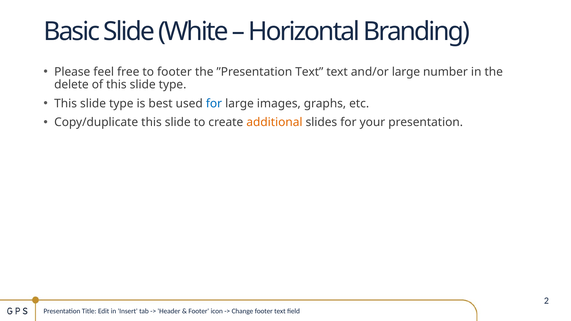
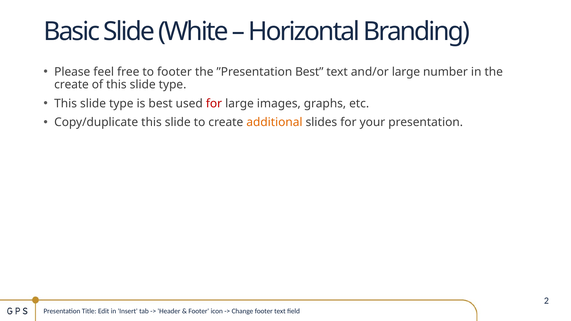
”Presentation Text: Text -> Best
delete at (71, 85): delete -> create
for at (214, 104) colour: blue -> red
